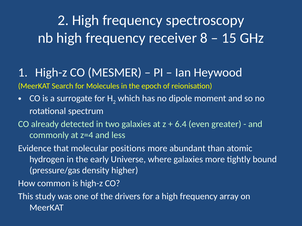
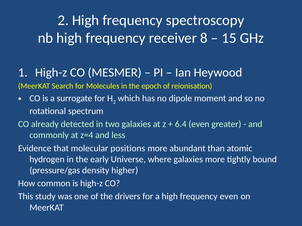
frequency array: array -> even
